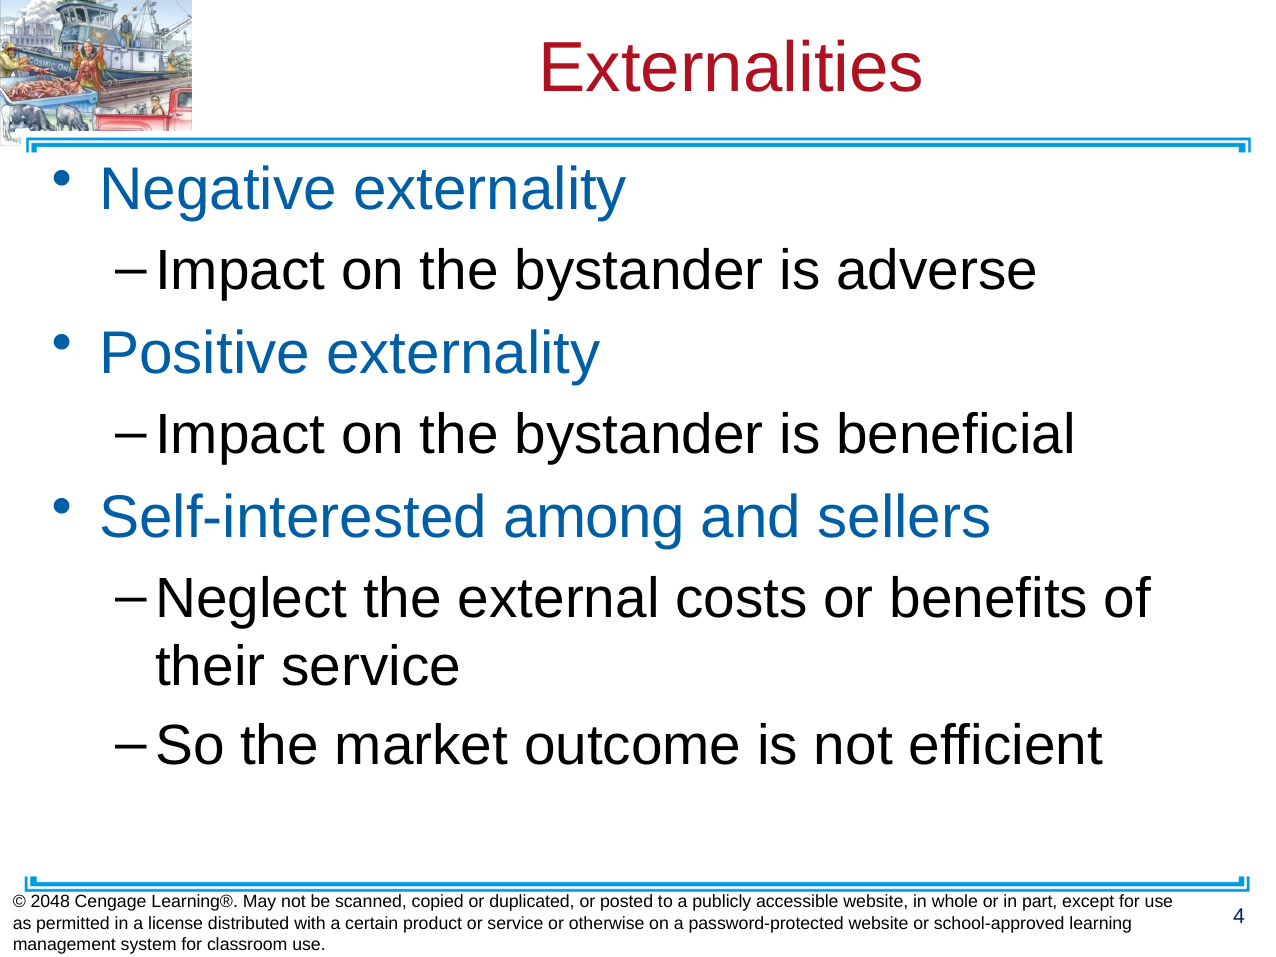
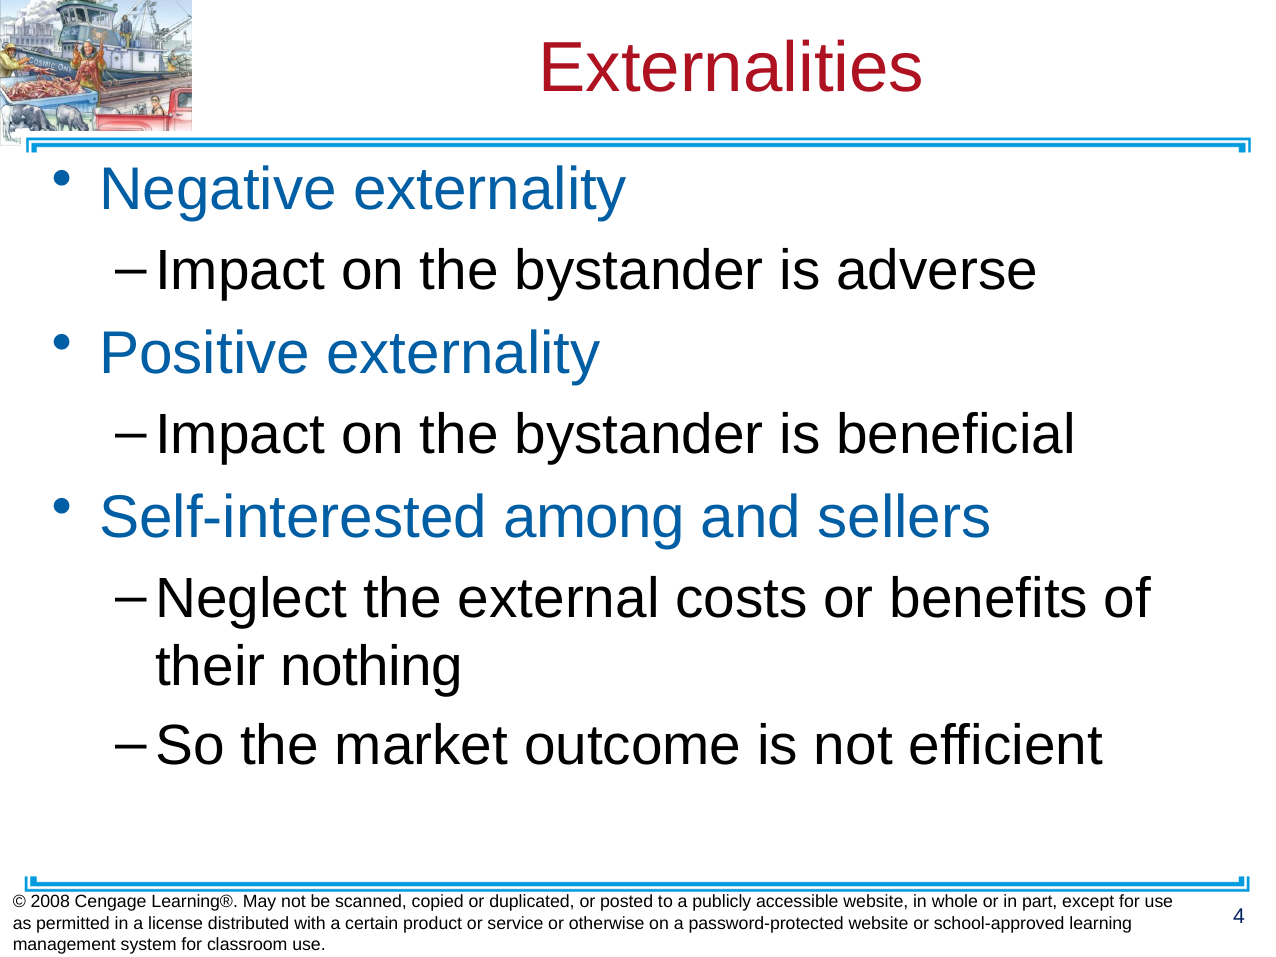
their service: service -> nothing
2048: 2048 -> 2008
